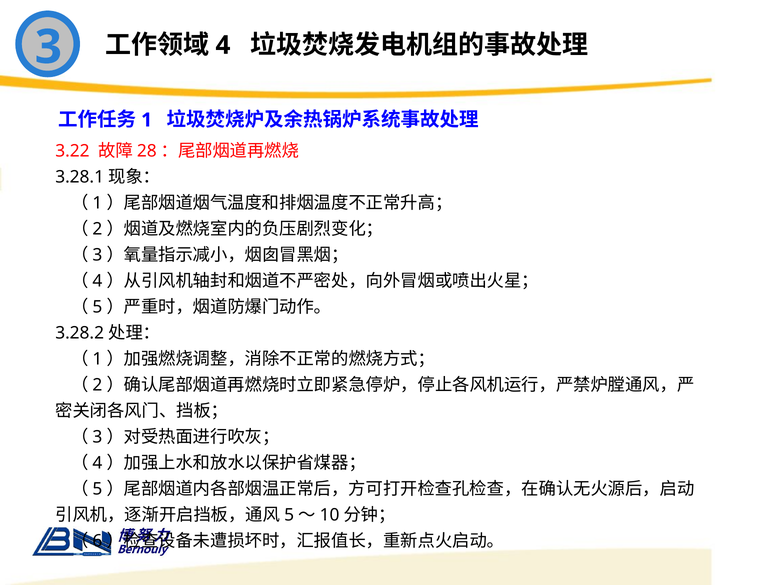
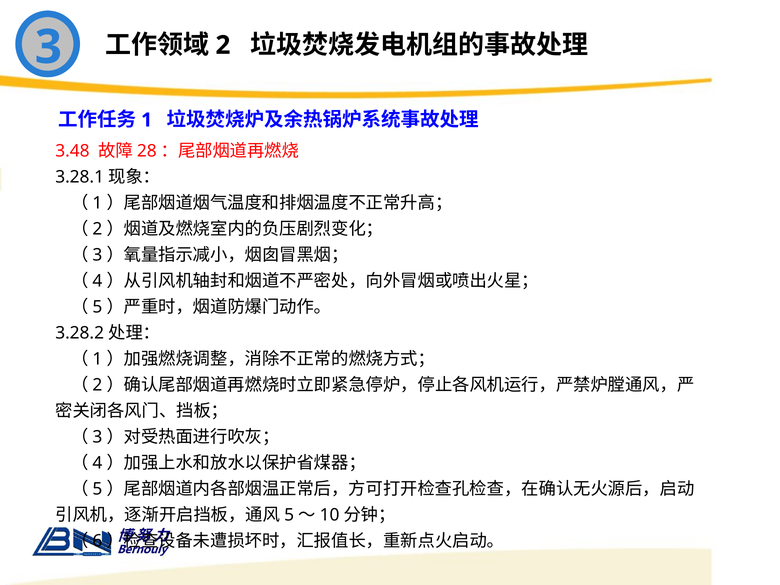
4: 4 -> 2
3.22: 3.22 -> 3.48
